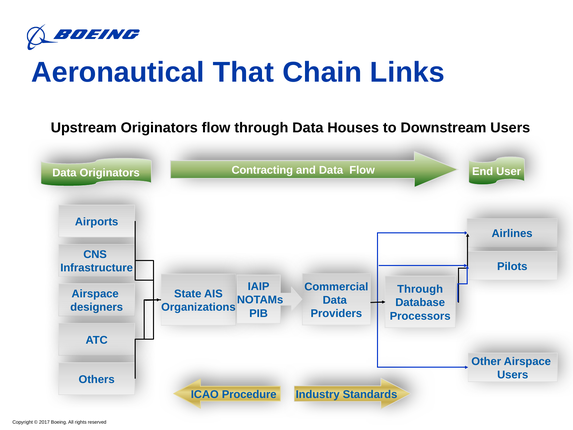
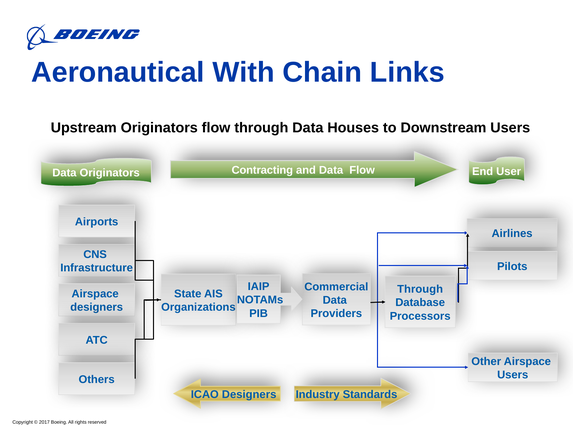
That: That -> With
ICAO Procedure: Procedure -> Designers
